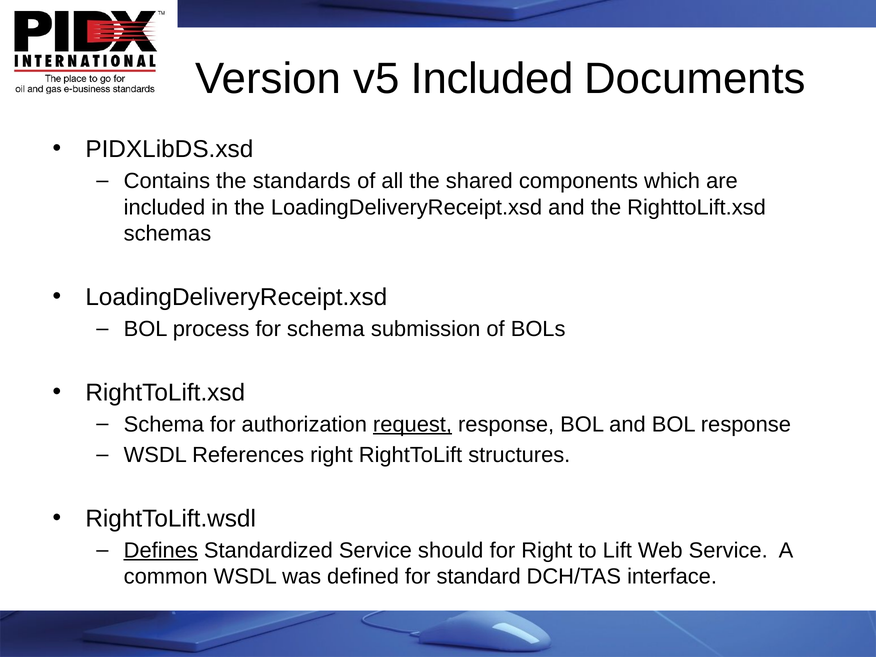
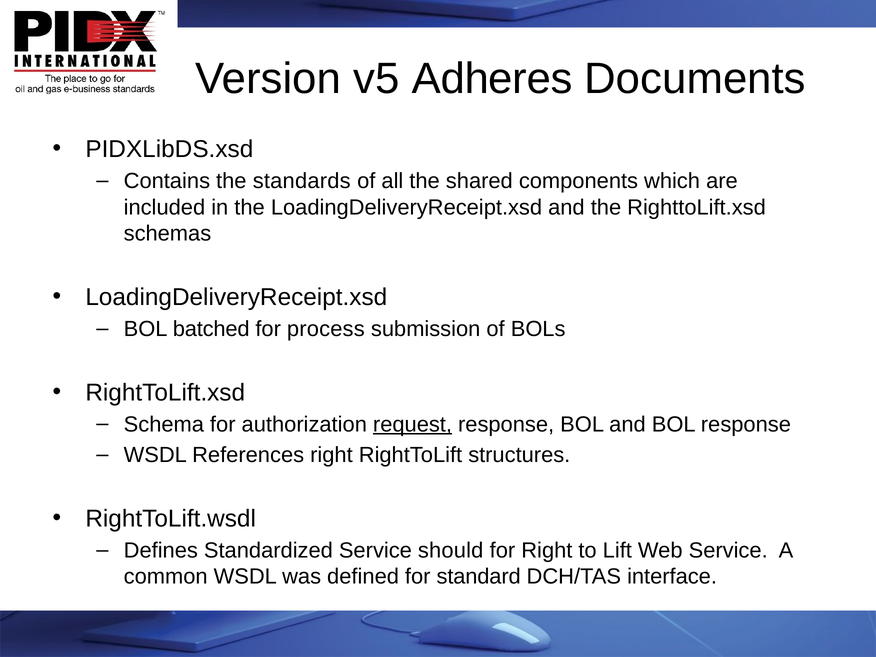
v5 Included: Included -> Adheres
process: process -> batched
for schema: schema -> process
Defines underline: present -> none
